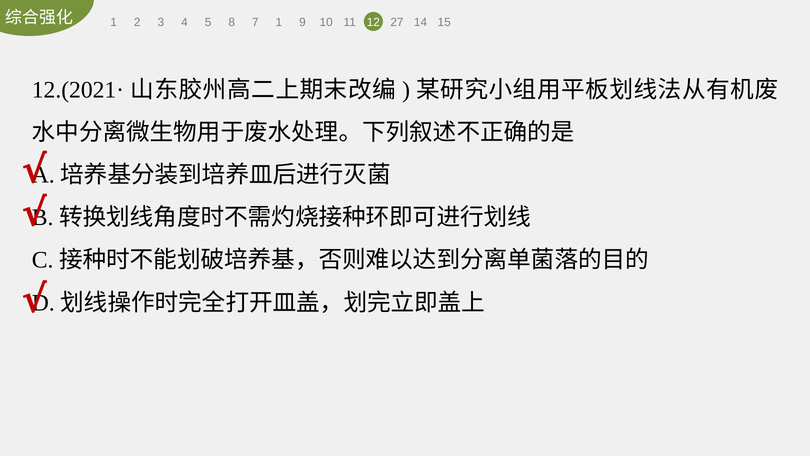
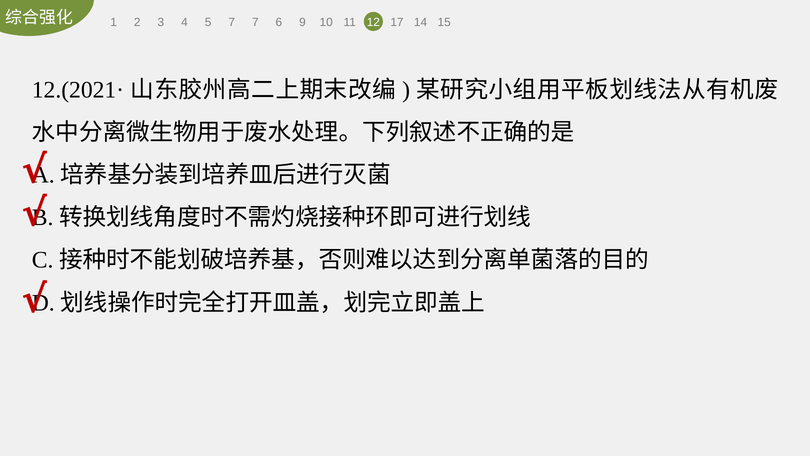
5 8: 8 -> 7
7 1: 1 -> 6
27: 27 -> 17
